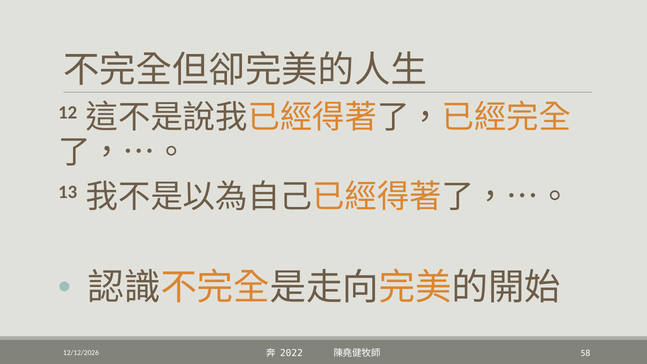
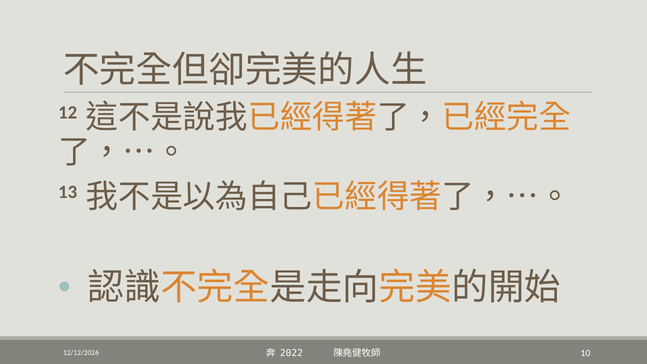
58: 58 -> 10
